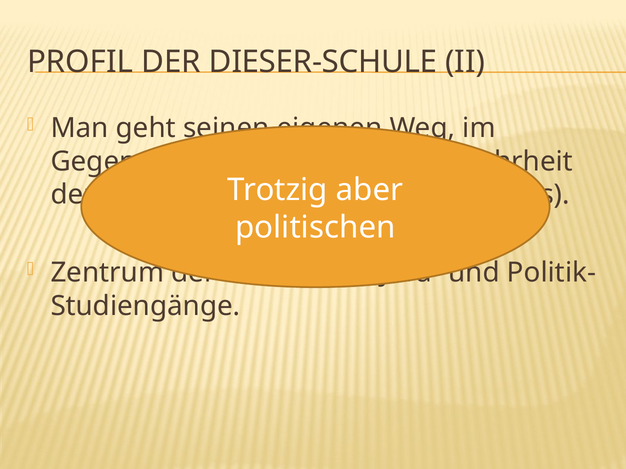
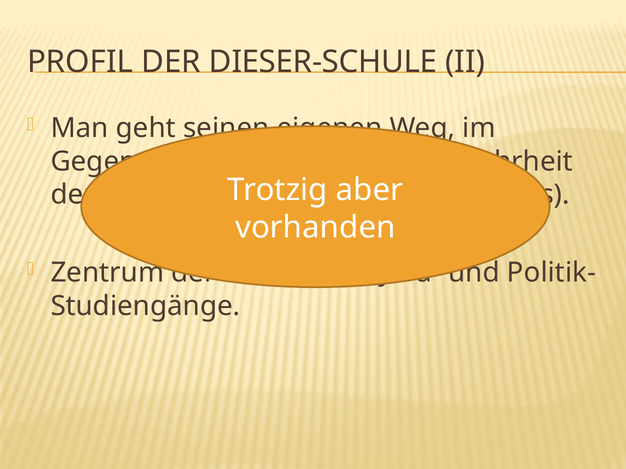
politischen: politischen -> vorhanden
